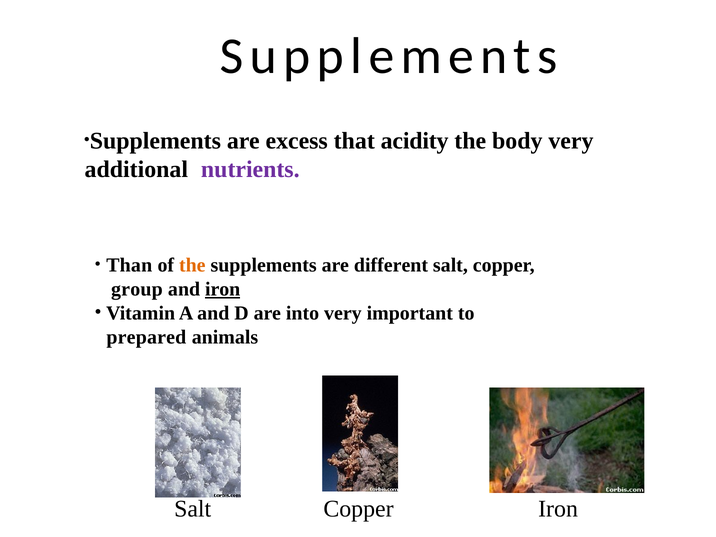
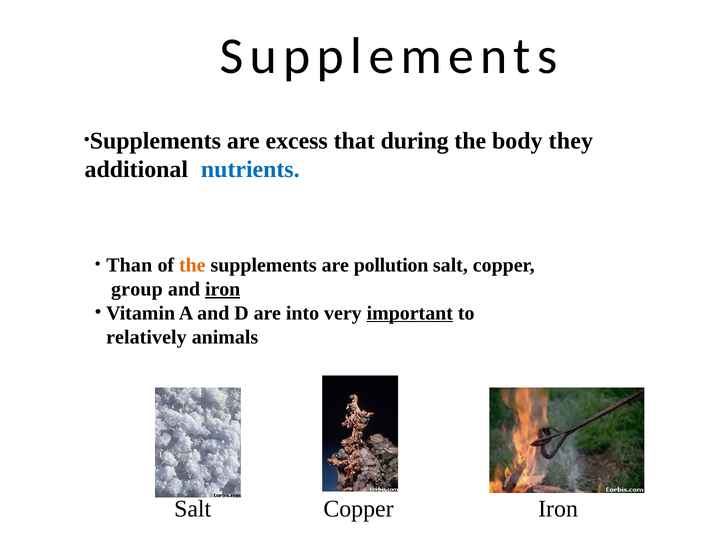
acidity: acidity -> during
body very: very -> they
nutrients colour: purple -> blue
different: different -> pollution
important underline: none -> present
prepared: prepared -> relatively
